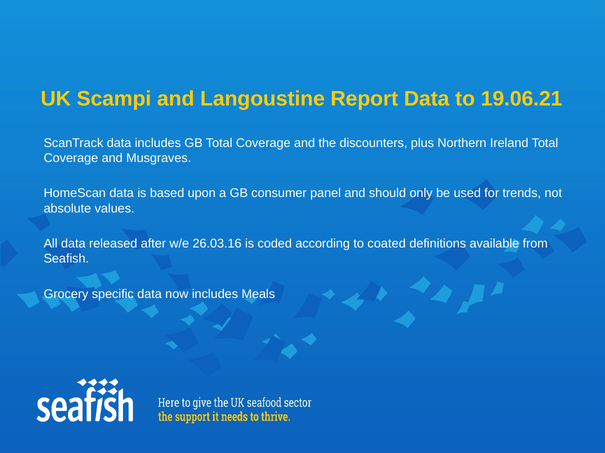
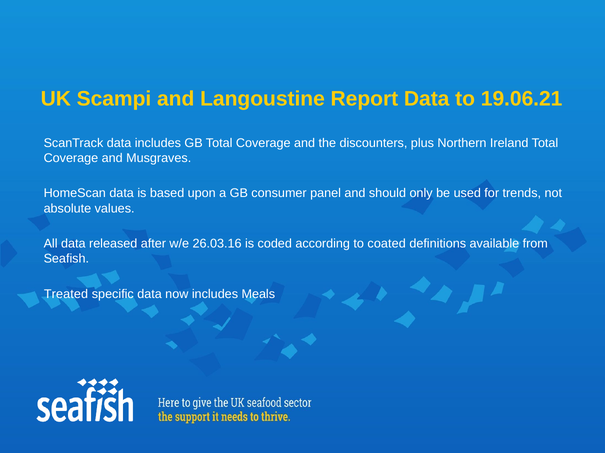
Grocery: Grocery -> Treated
